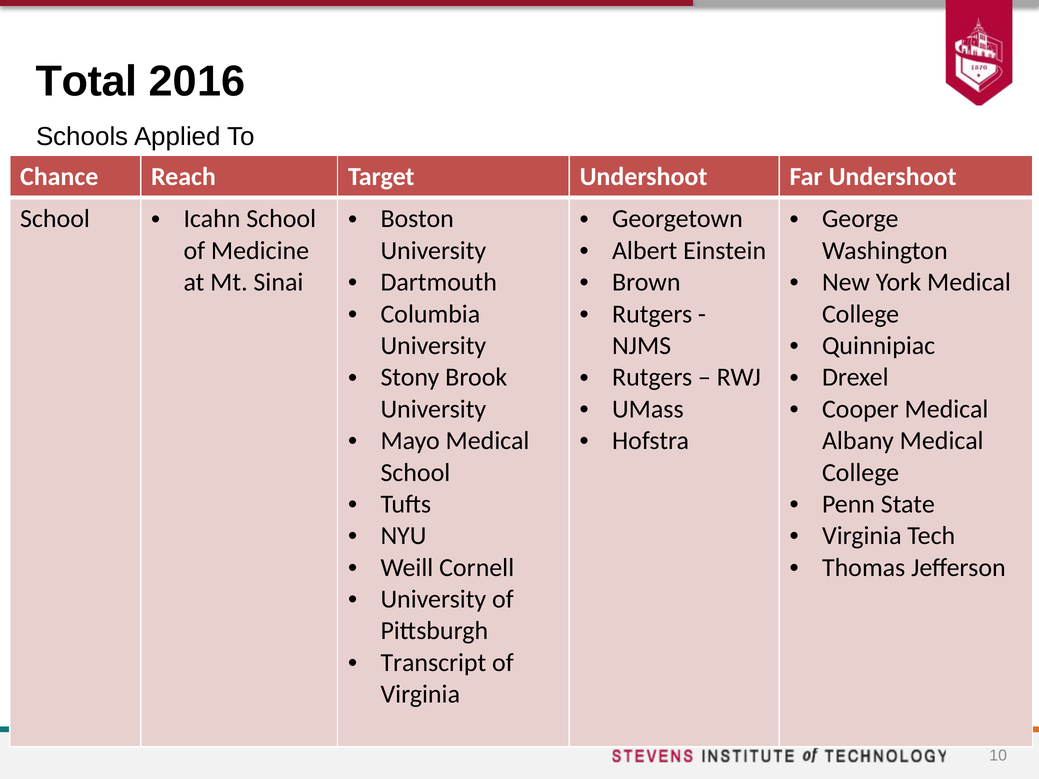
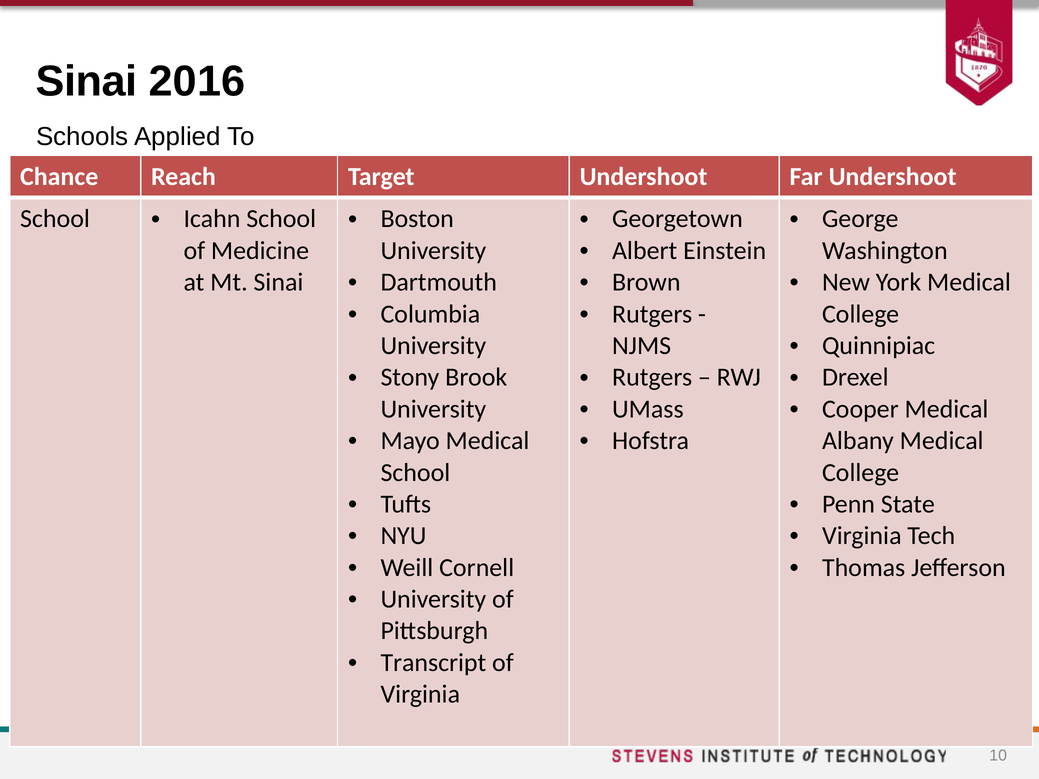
Total at (87, 82): Total -> Sinai
